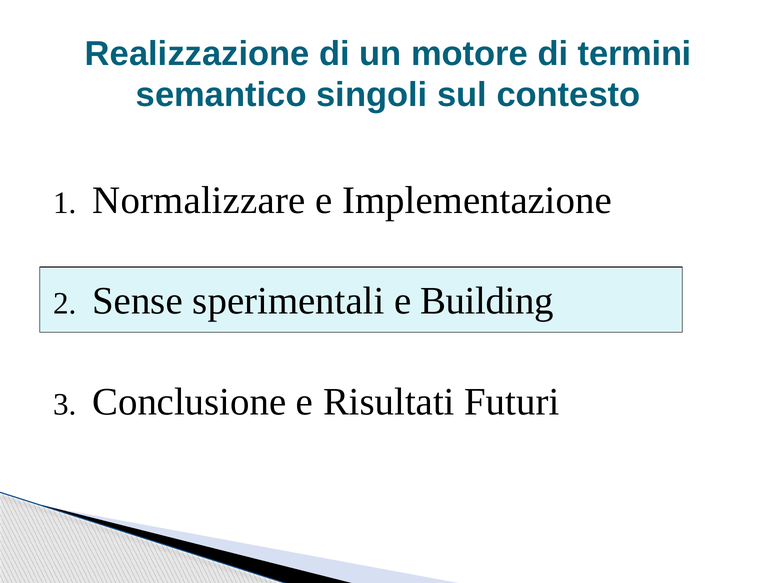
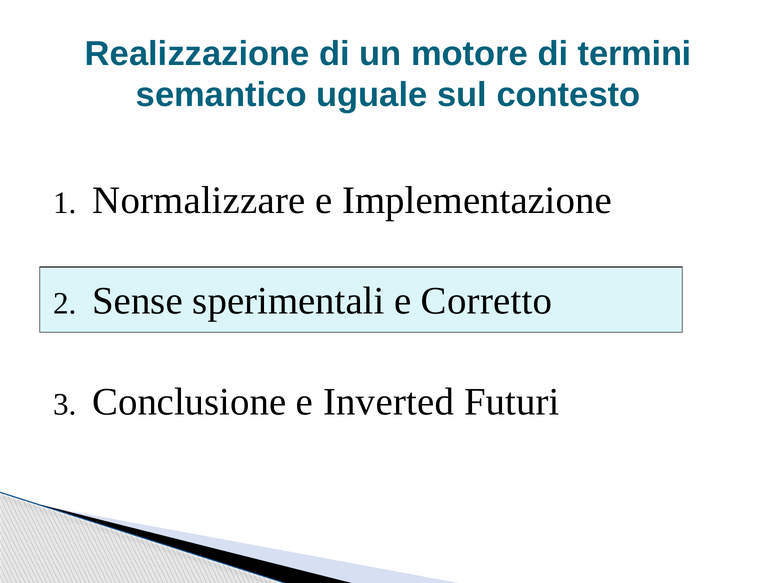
singoli: singoli -> uguale
Building: Building -> Corretto
Risultati: Risultati -> Inverted
